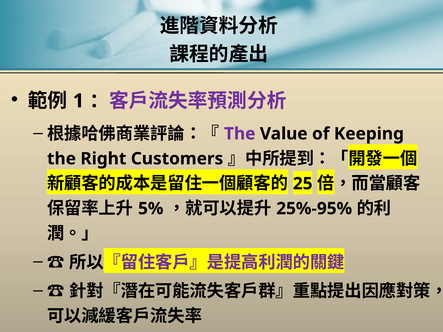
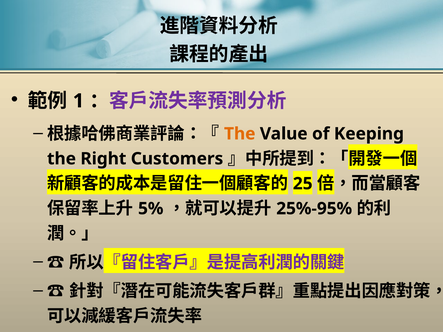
The at (240, 134) colour: purple -> orange
